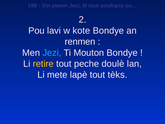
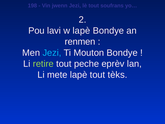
w kote: kote -> lapè
retire colour: yellow -> light green
doulè: doulè -> eprèv
